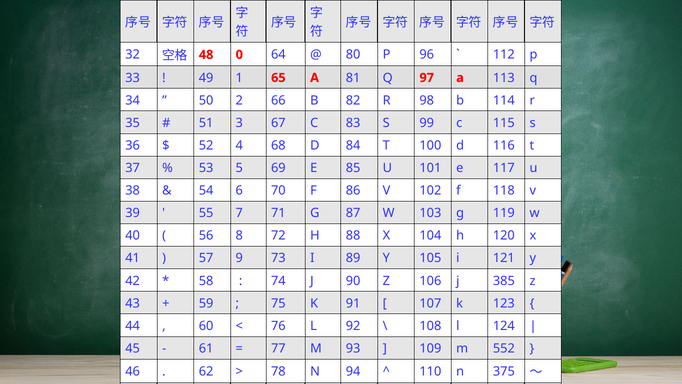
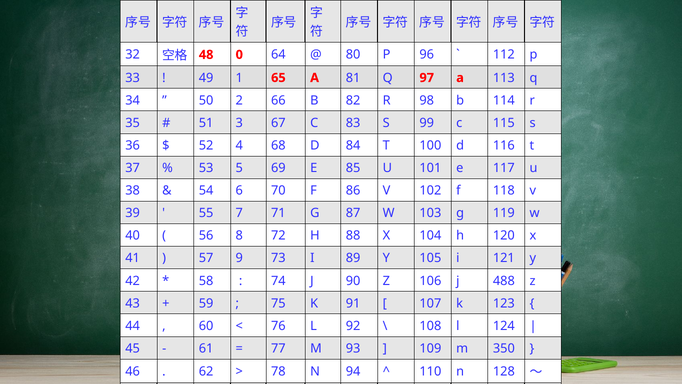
385: 385 -> 488
552: 552 -> 350
375: 375 -> 128
